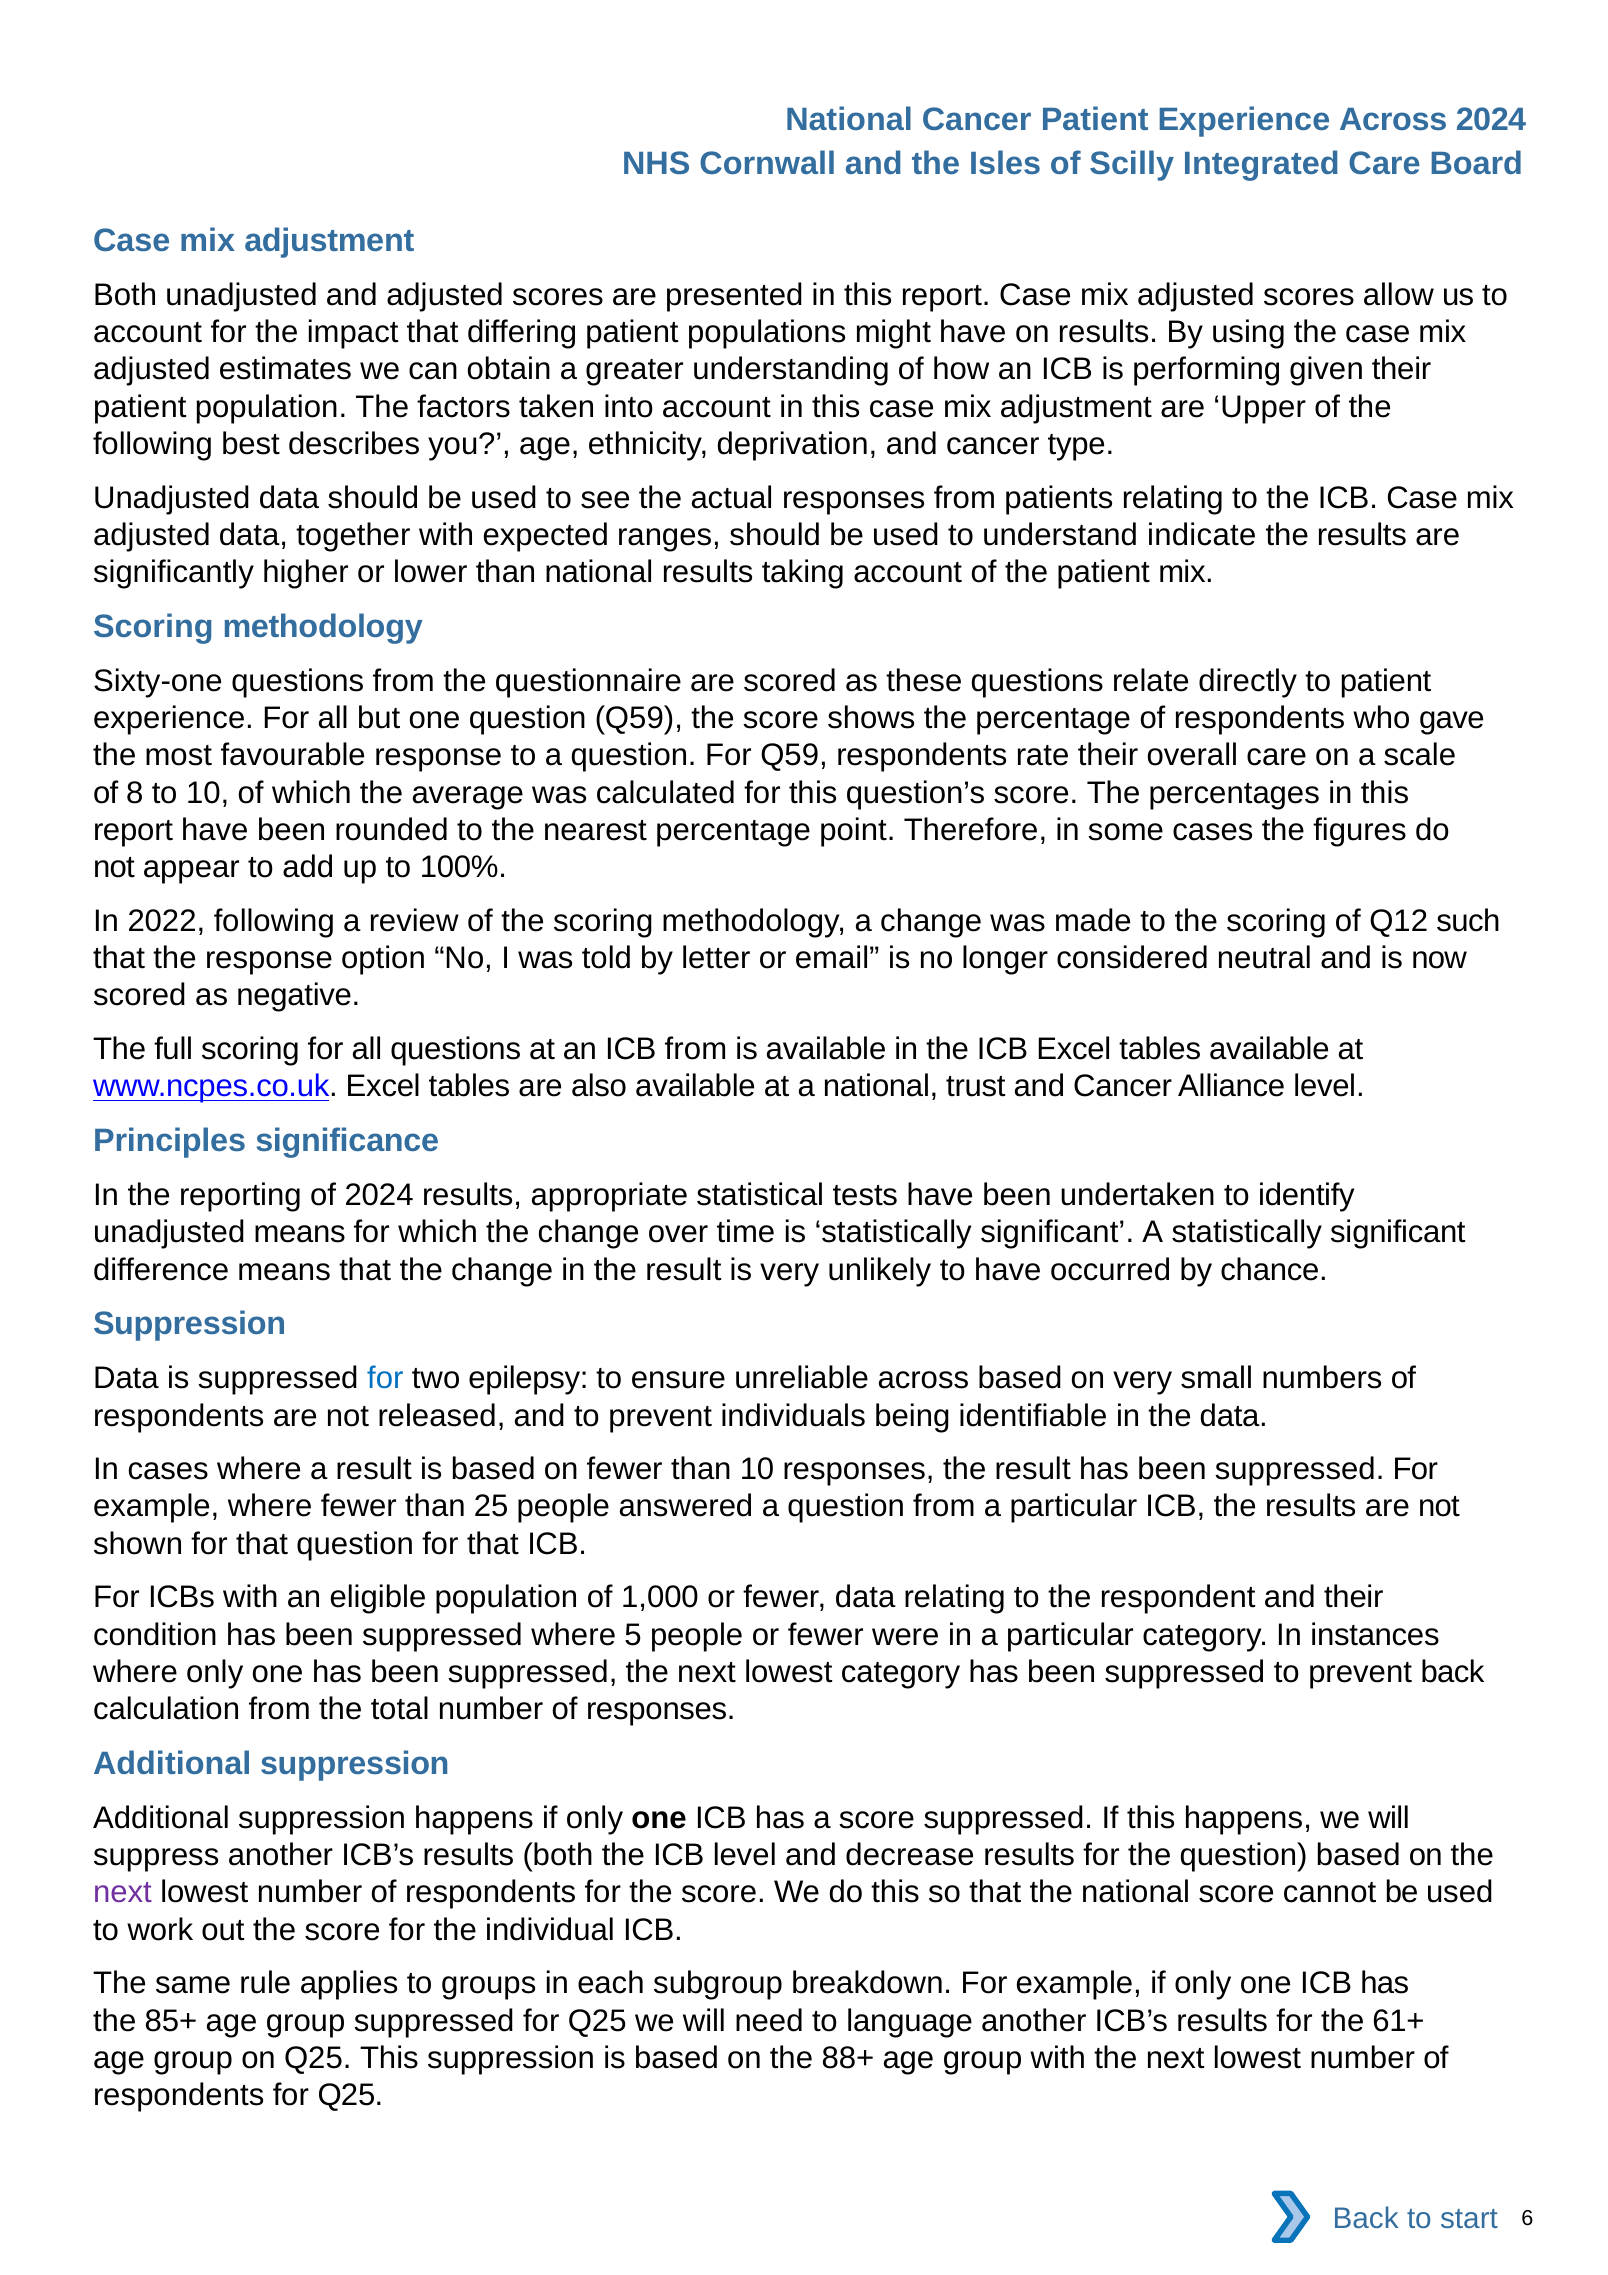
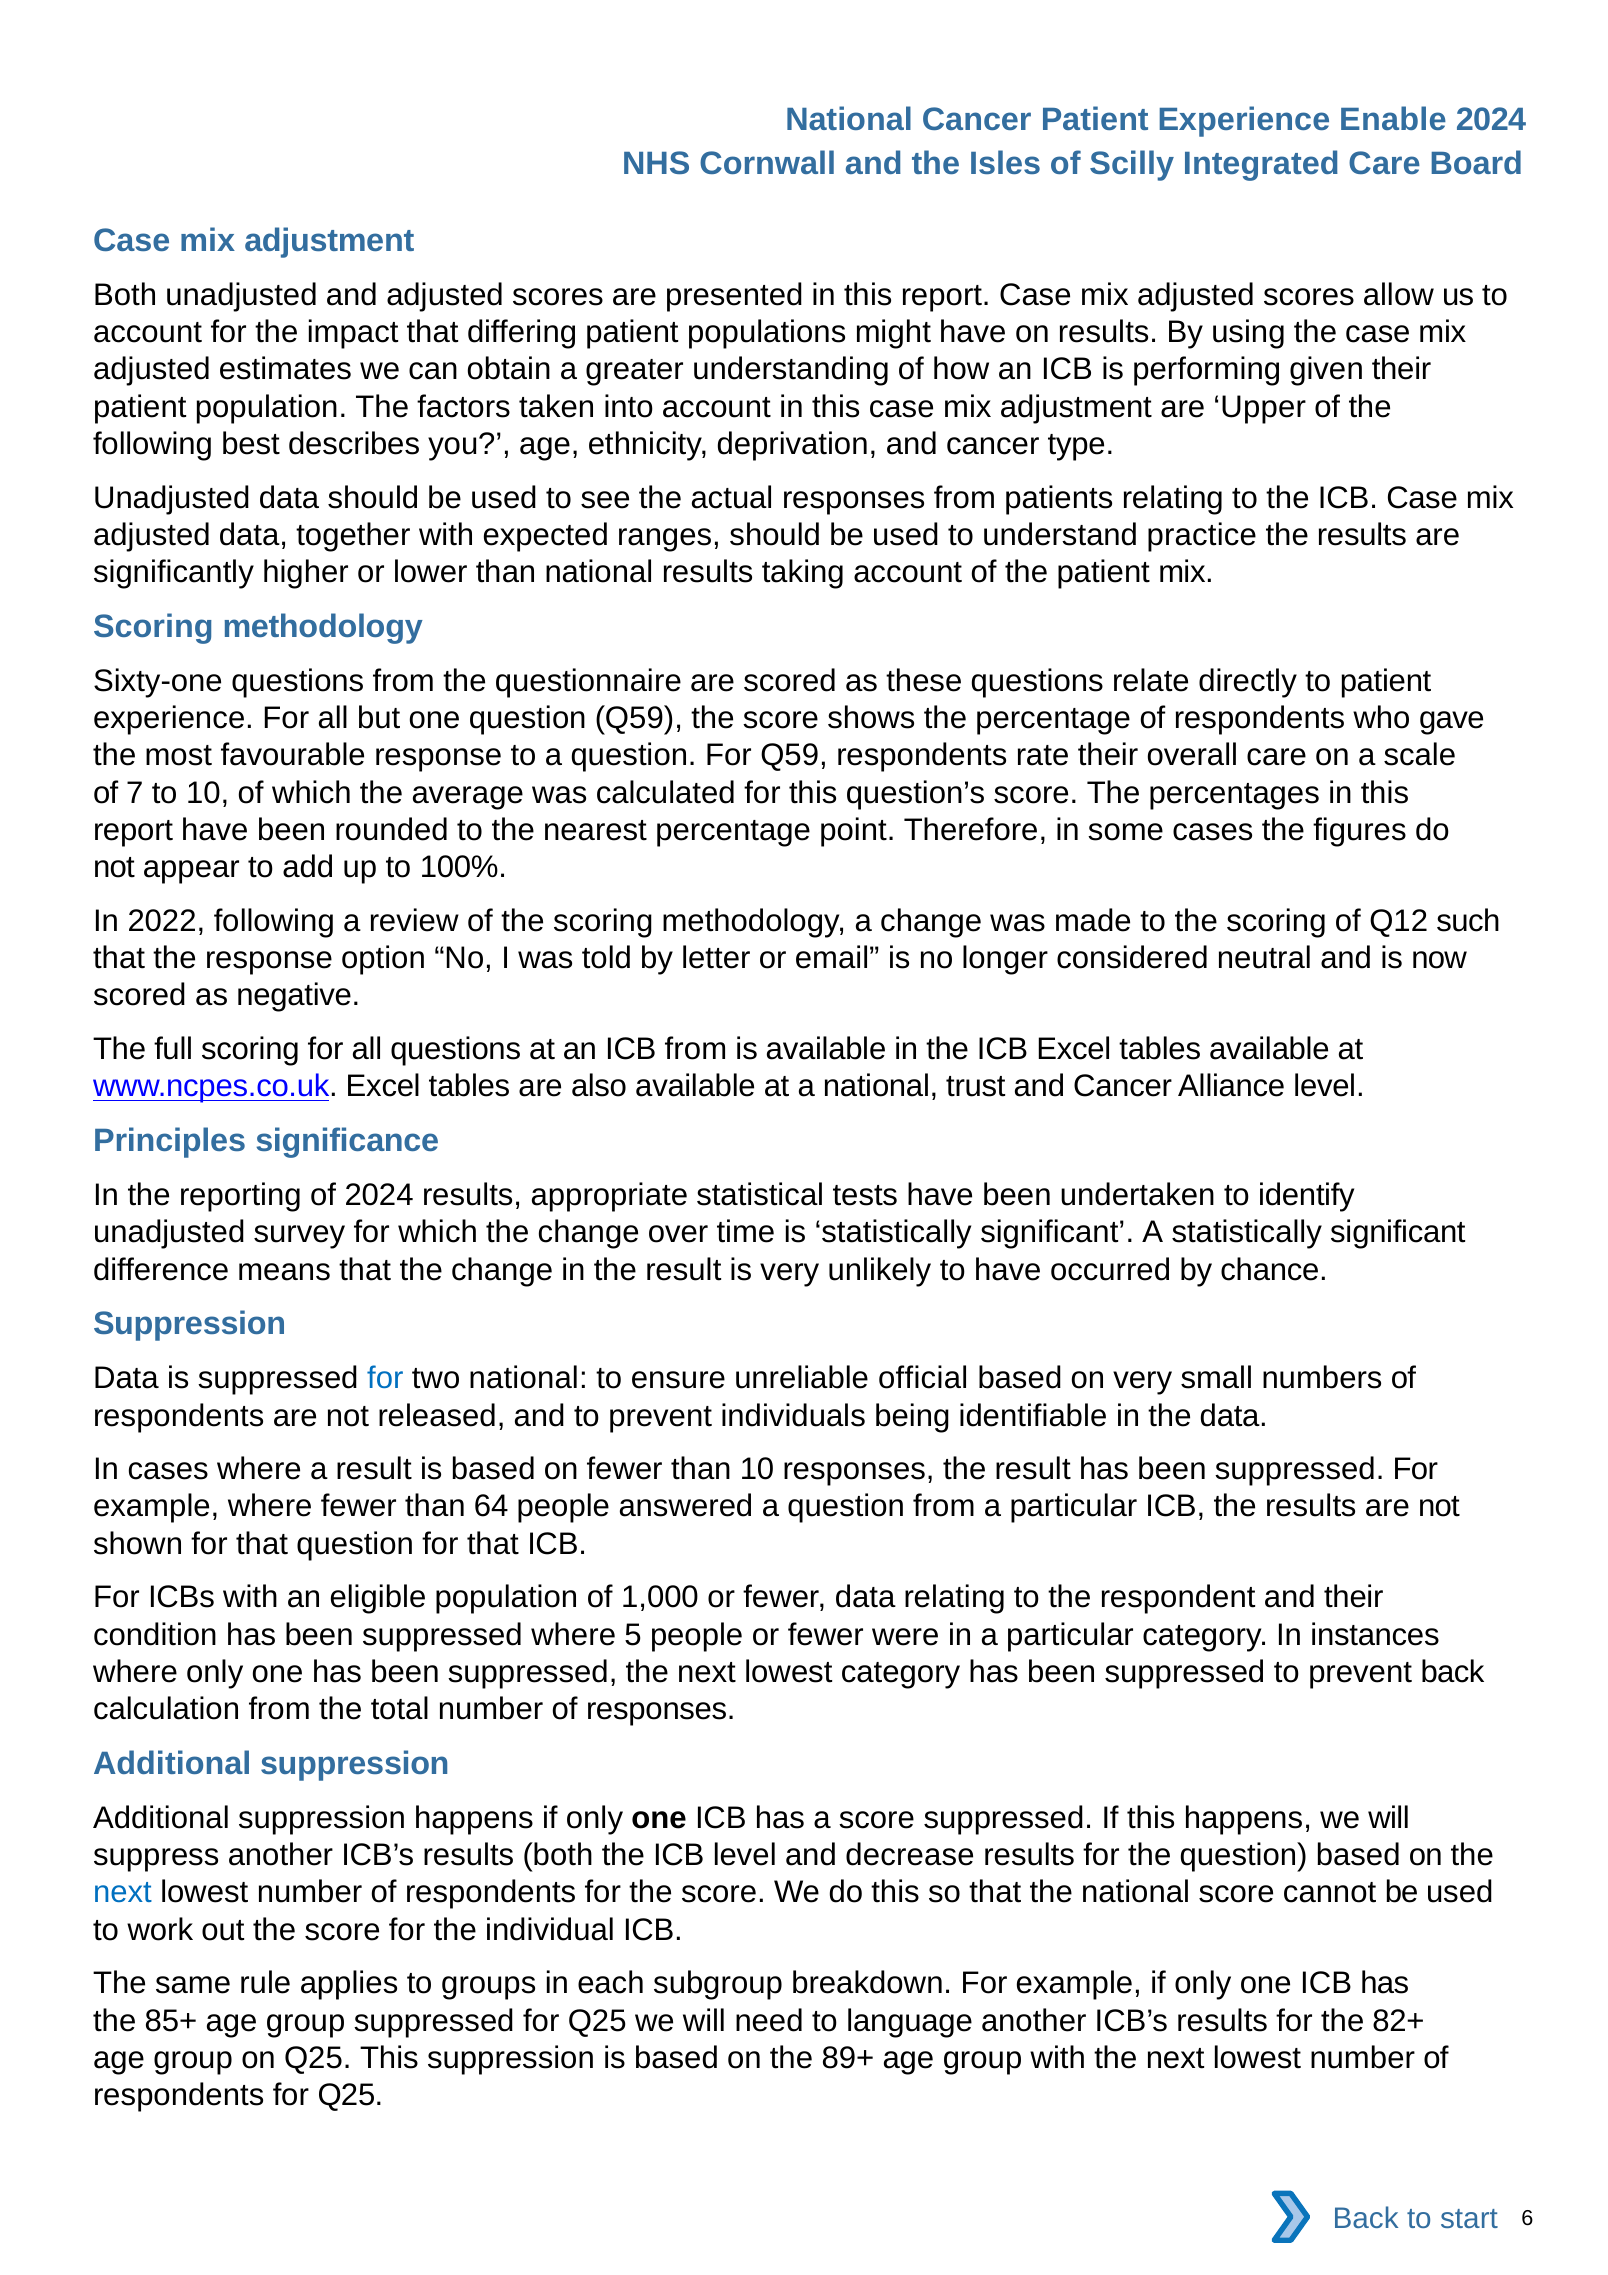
Experience Across: Across -> Enable
indicate: indicate -> practice
8: 8 -> 7
unadjusted means: means -> survey
two epilepsy: epilepsy -> national
unreliable across: across -> official
25: 25 -> 64
next at (122, 1893) colour: purple -> blue
61+: 61+ -> 82+
88+: 88+ -> 89+
